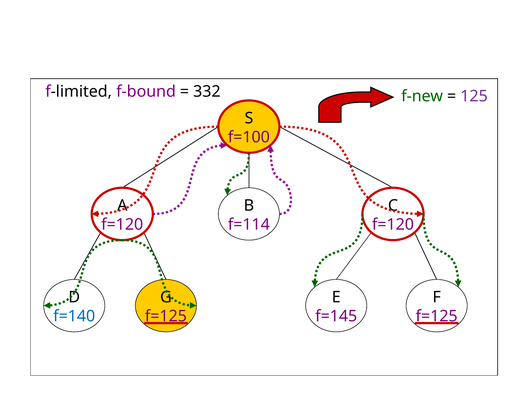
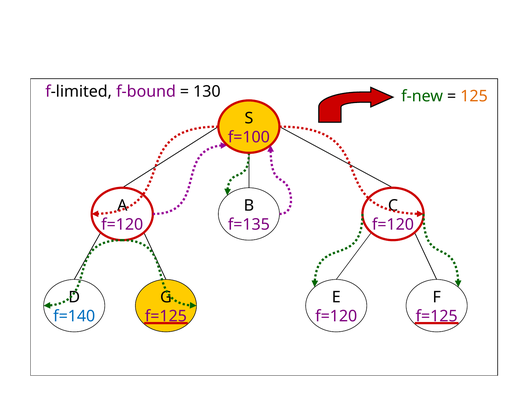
332: 332 -> 130
125 colour: purple -> orange
f=114: f=114 -> f=135
f=145 at (336, 316): f=145 -> f=120
